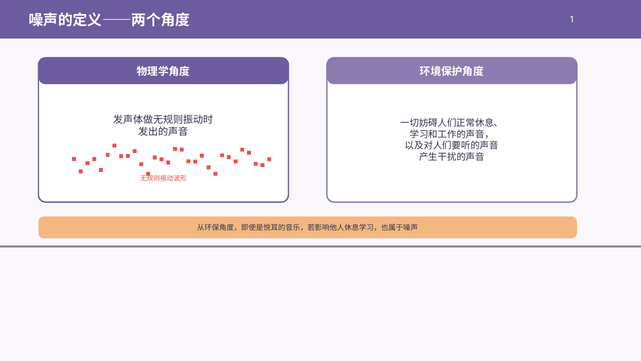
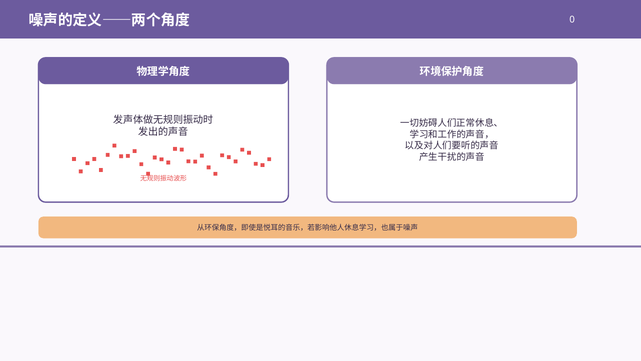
1: 1 -> 0
